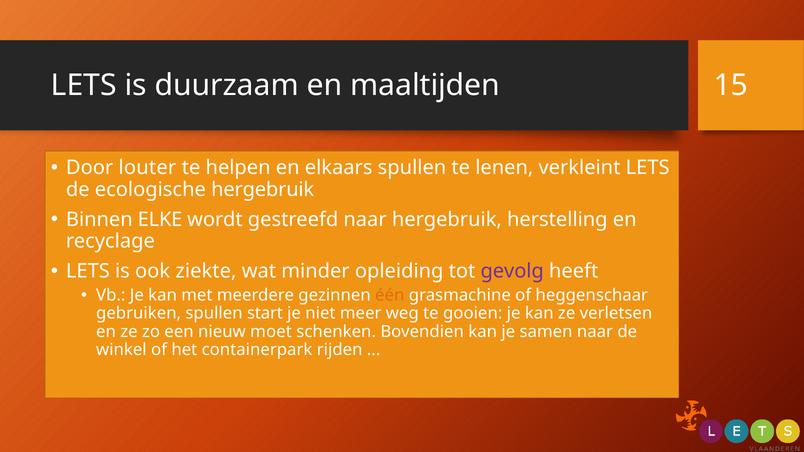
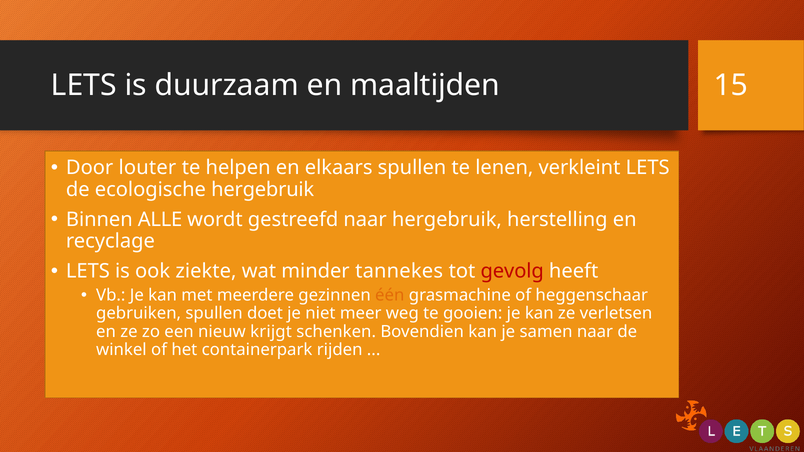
ELKE: ELKE -> ALLE
opleiding: opleiding -> tannekes
gevolg colour: purple -> red
start: start -> doet
moet: moet -> krijgt
